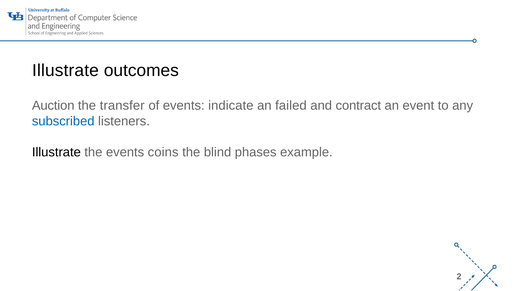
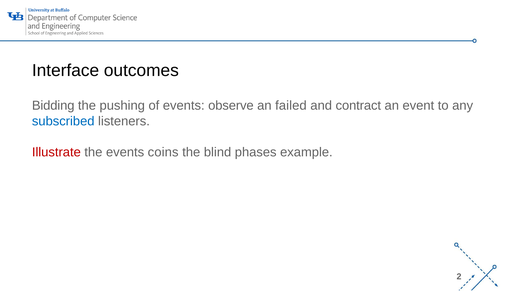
Illustrate at (65, 71): Illustrate -> Interface
Auction: Auction -> Bidding
transfer: transfer -> pushing
indicate: indicate -> observe
Illustrate at (56, 152) colour: black -> red
